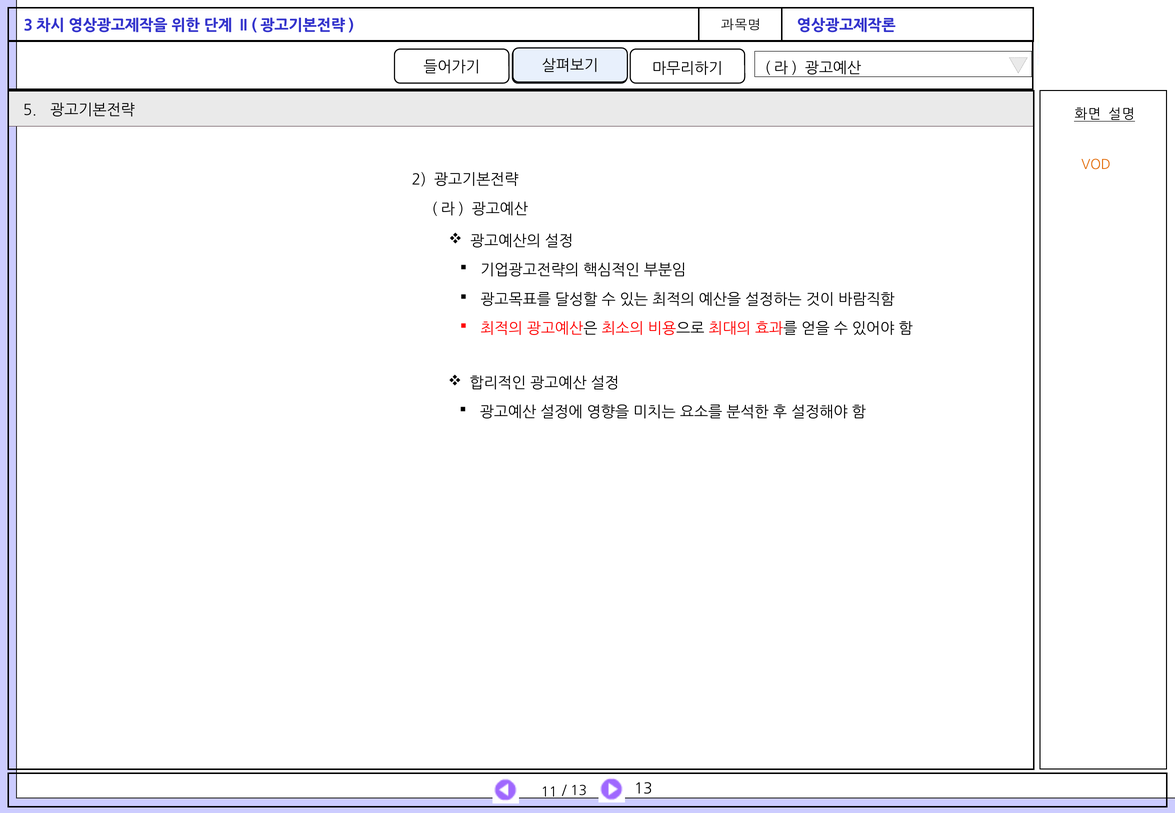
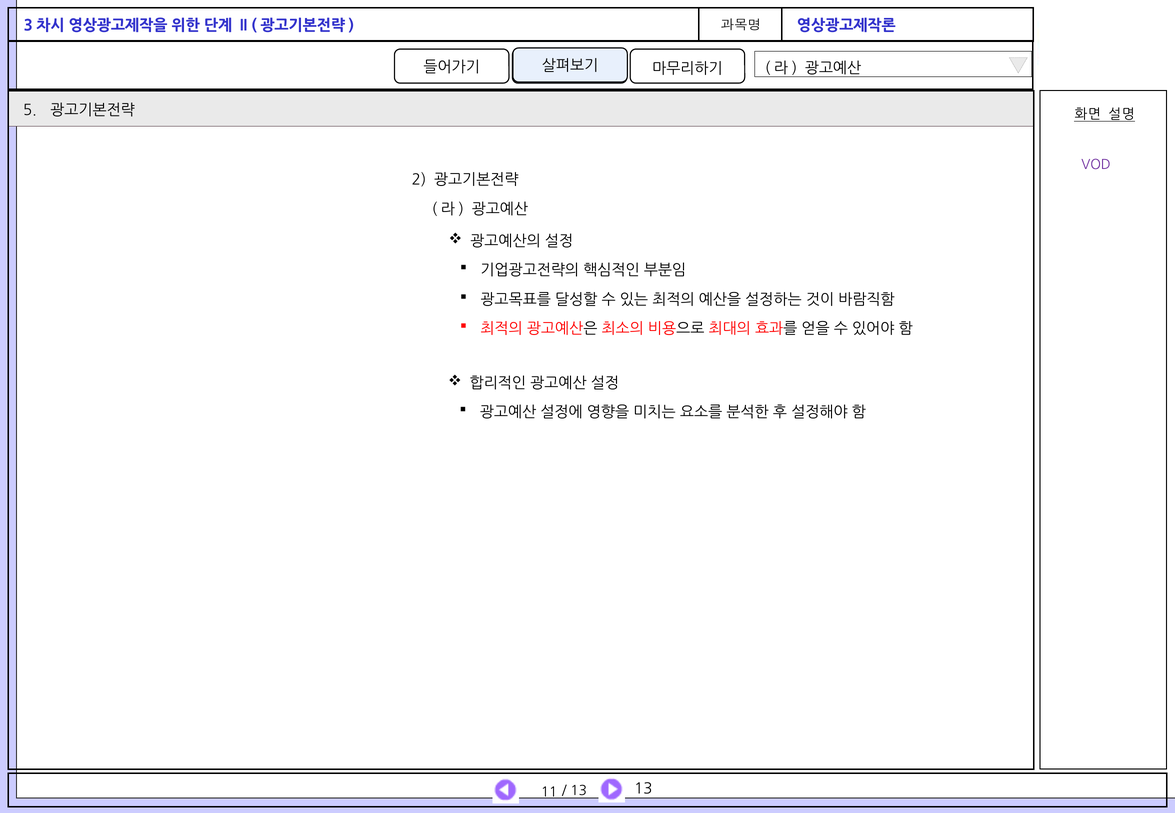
VOD colour: orange -> purple
